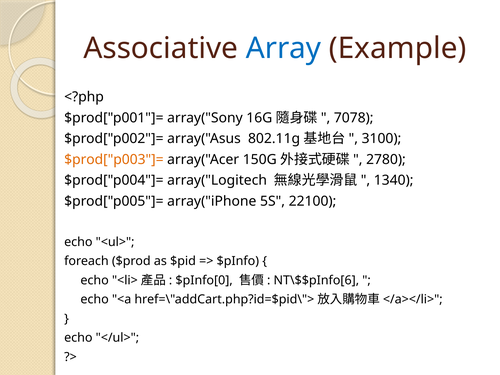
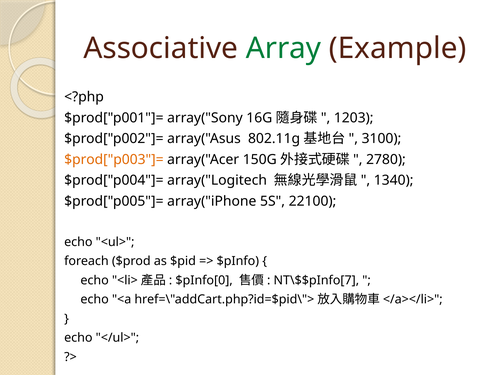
Array colour: blue -> green
7078: 7078 -> 1203
NT\$$pInfo[6: NT\$$pInfo[6 -> NT\$$pInfo[7
